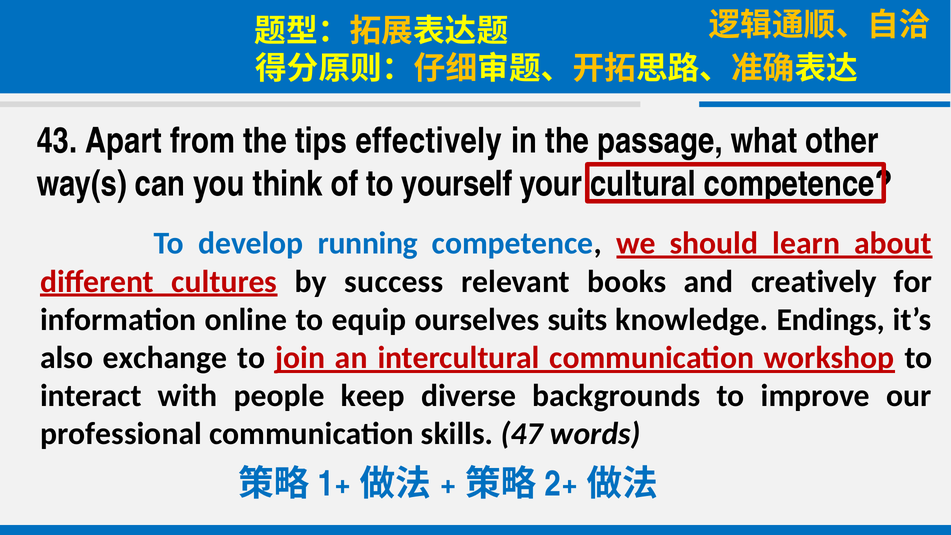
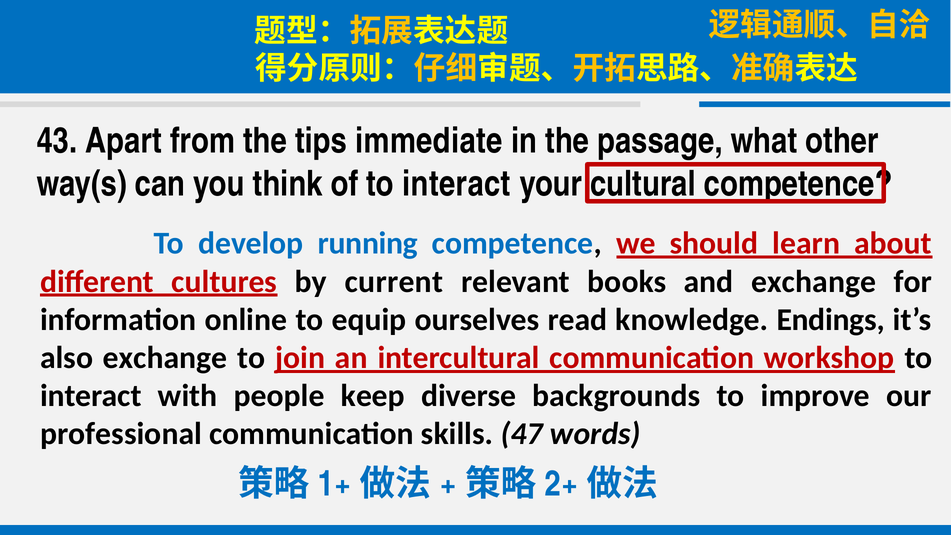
effectively: effectively -> immediate
of to yourself: yourself -> interact
success: success -> current
and creatively: creatively -> exchange
suits: suits -> read
